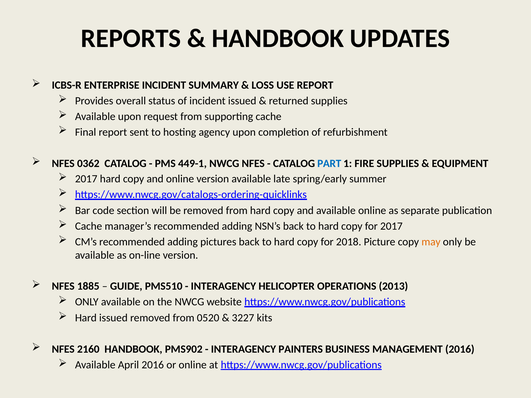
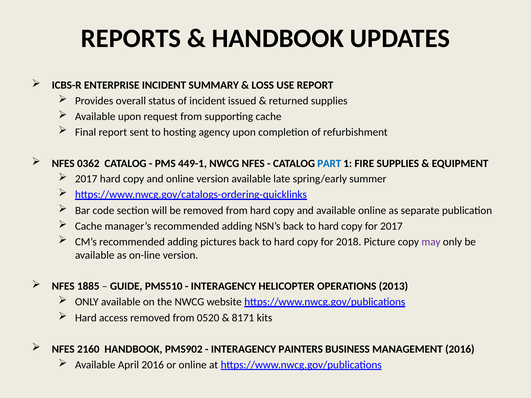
may colour: orange -> purple
Hard issued: issued -> access
3227: 3227 -> 8171
